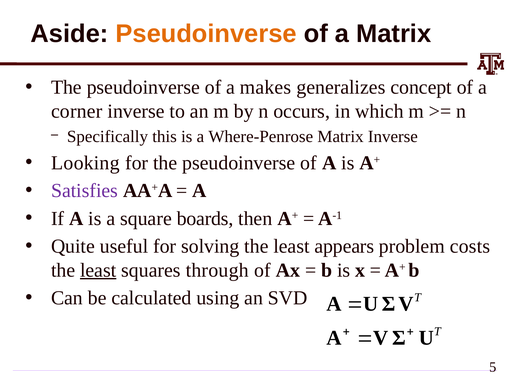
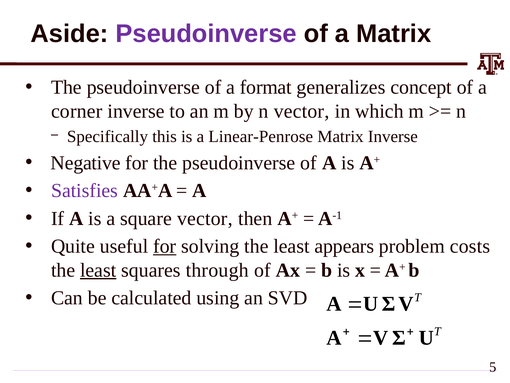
Pseudoinverse at (206, 34) colour: orange -> purple
makes: makes -> format
n occurs: occurs -> vector
Where-Penrose: Where-Penrose -> Linear-Penrose
Looking: Looking -> Negative
square boards: boards -> vector
for at (165, 246) underline: none -> present
